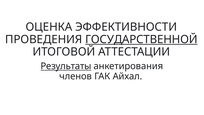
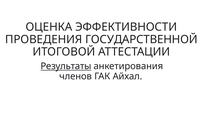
ГОСУДАРСТВЕННОЙ underline: present -> none
